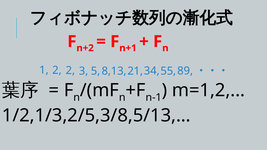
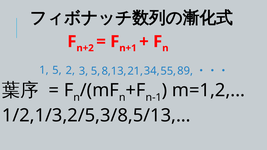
1 2: 2 -> 5
